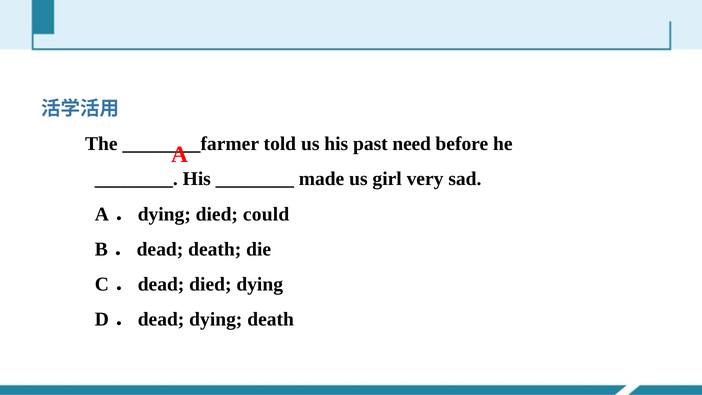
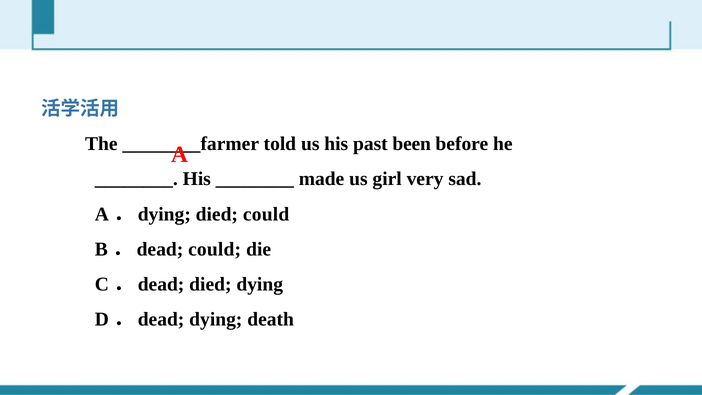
need: need -> been
B．dead death: death -> could
